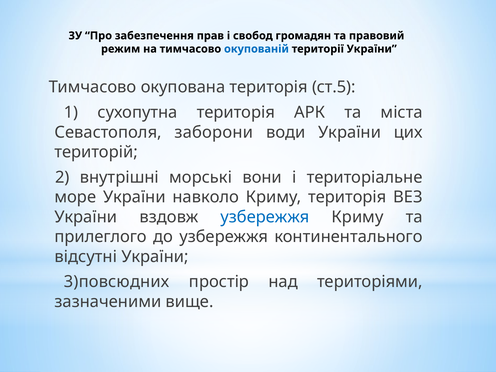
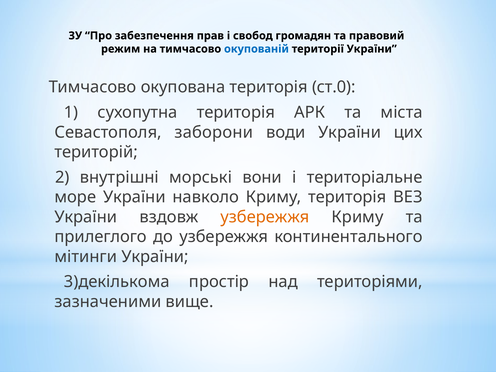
ст.5: ст.5 -> ст.0
узбережжя at (265, 217) colour: blue -> orange
відсутні: відсутні -> мітинги
3)повсюдних: 3)повсюдних -> 3)декількома
